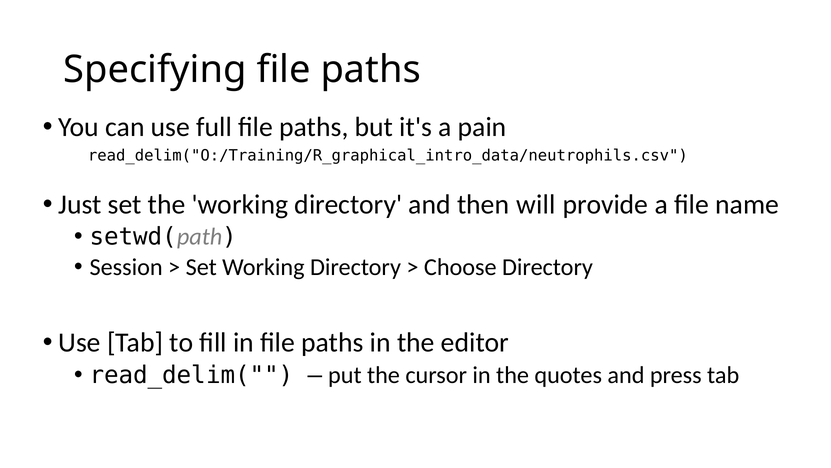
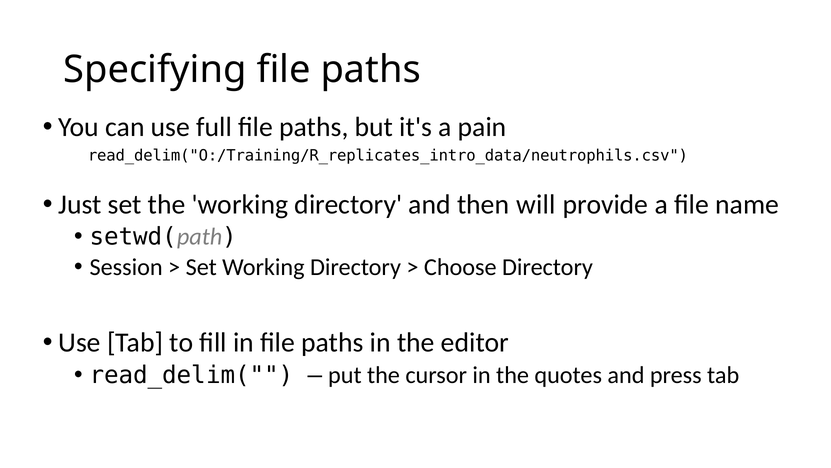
read_delim("O:/Training/R_graphical_intro_data/neutrophils.csv: read_delim("O:/Training/R_graphical_intro_data/neutrophils.csv -> read_delim("O:/Training/R_replicates_intro_data/neutrophils.csv
